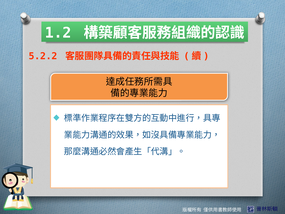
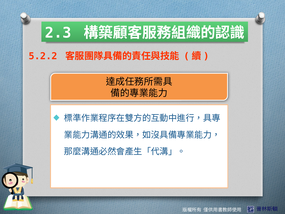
1.2: 1.2 -> 2.3
